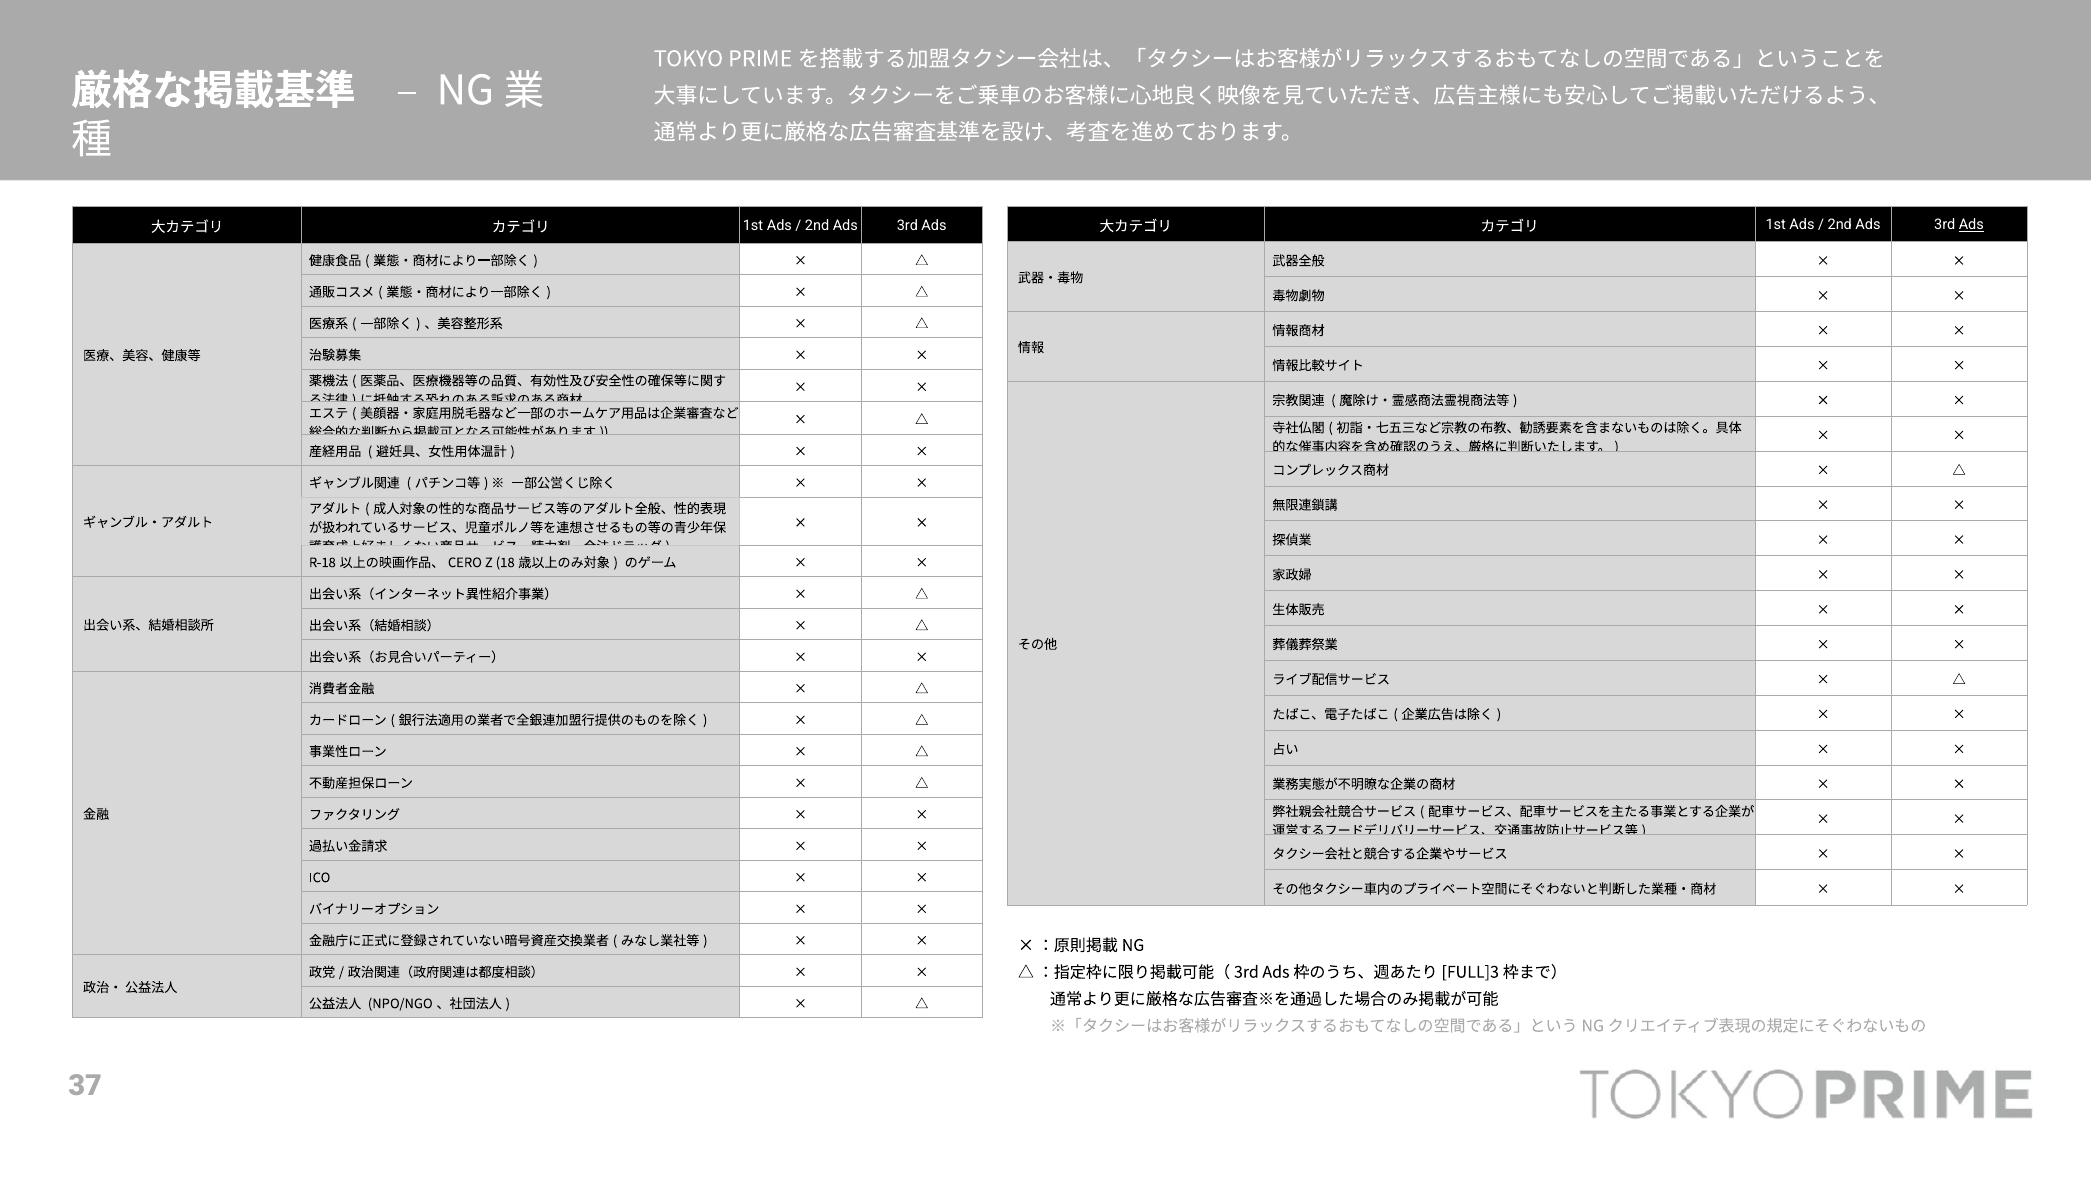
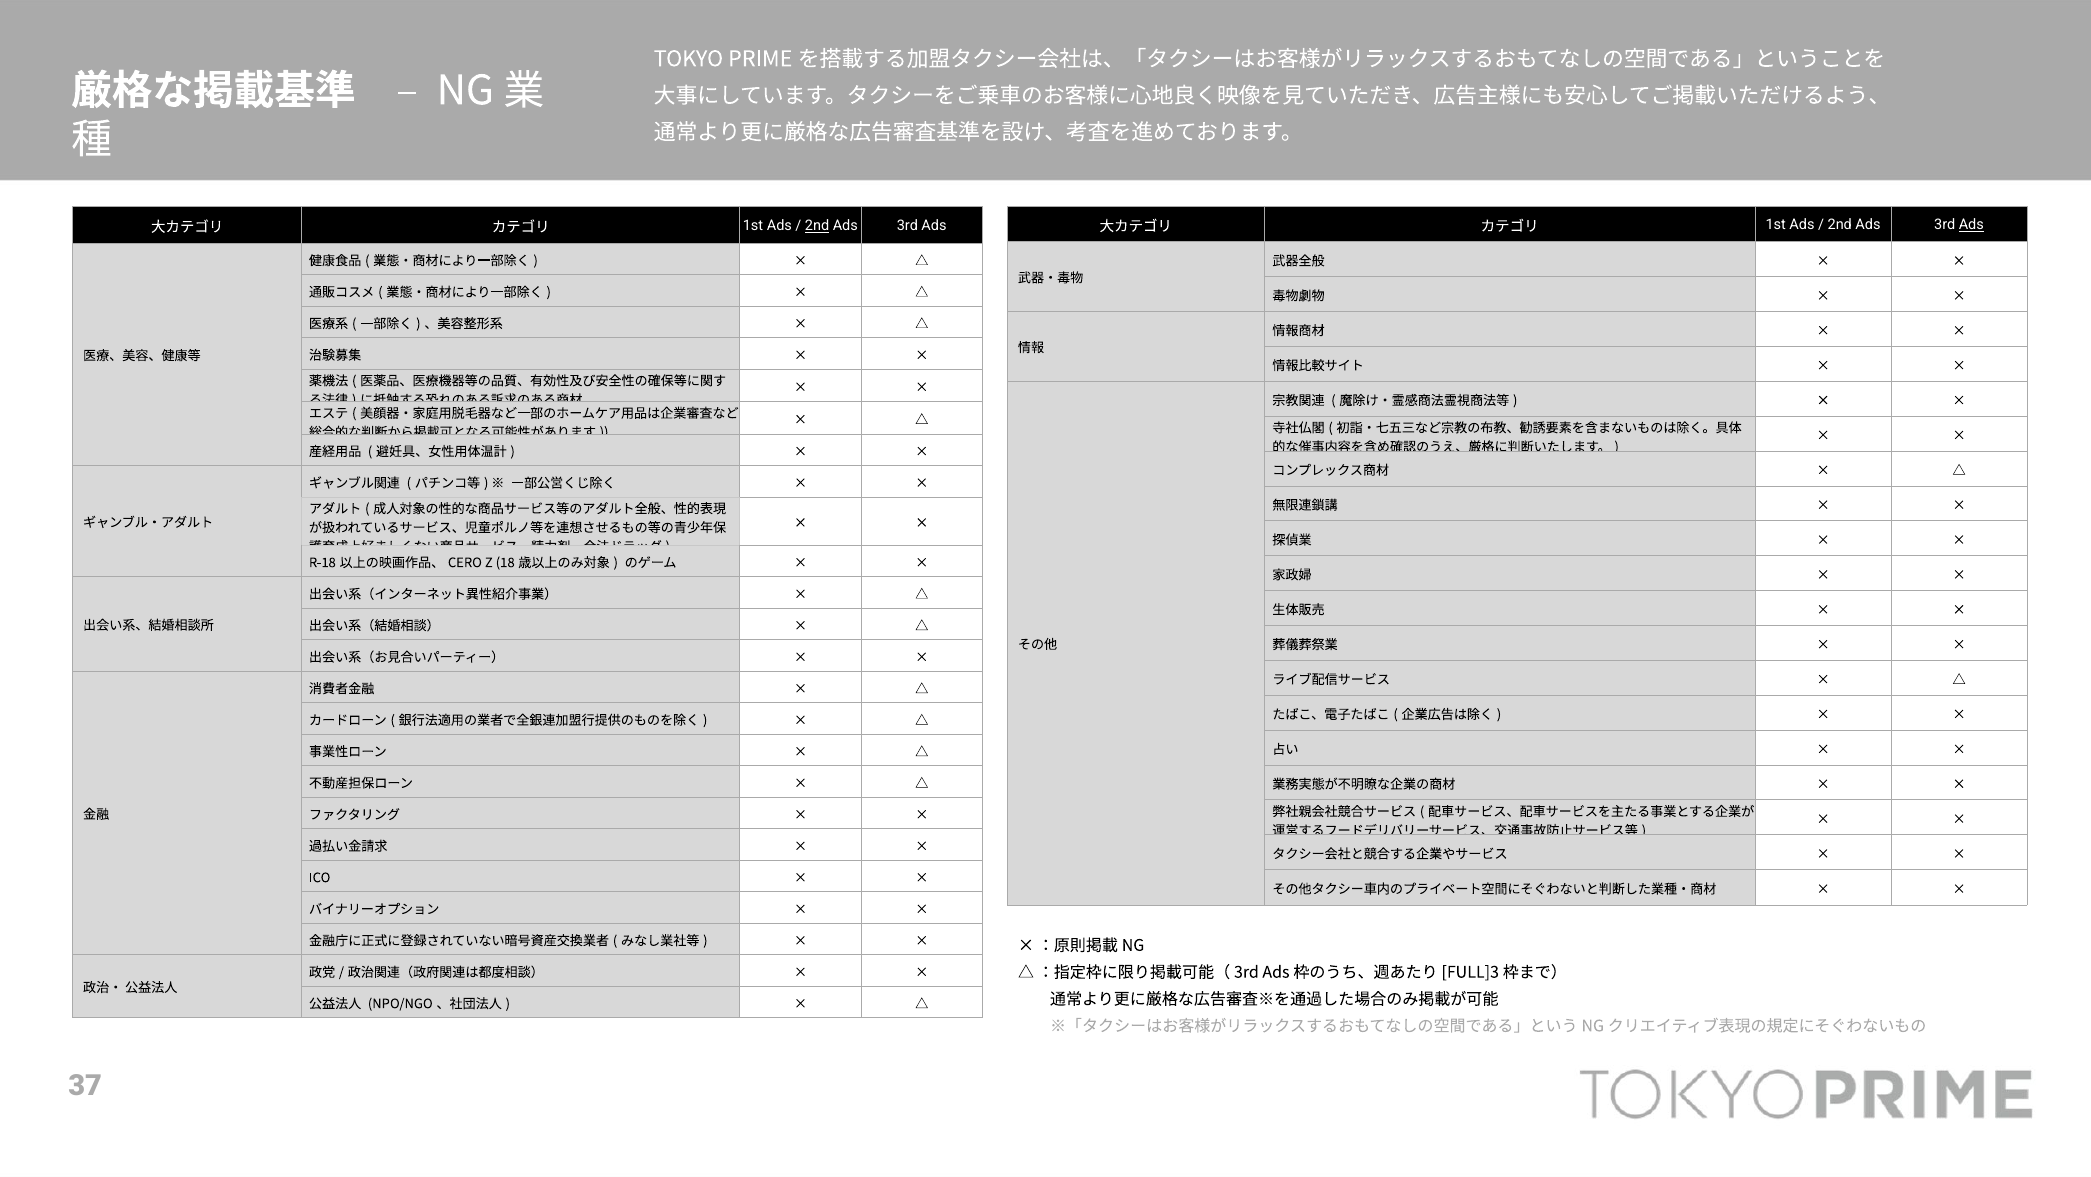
2nd at (817, 226) underline: none -> present
